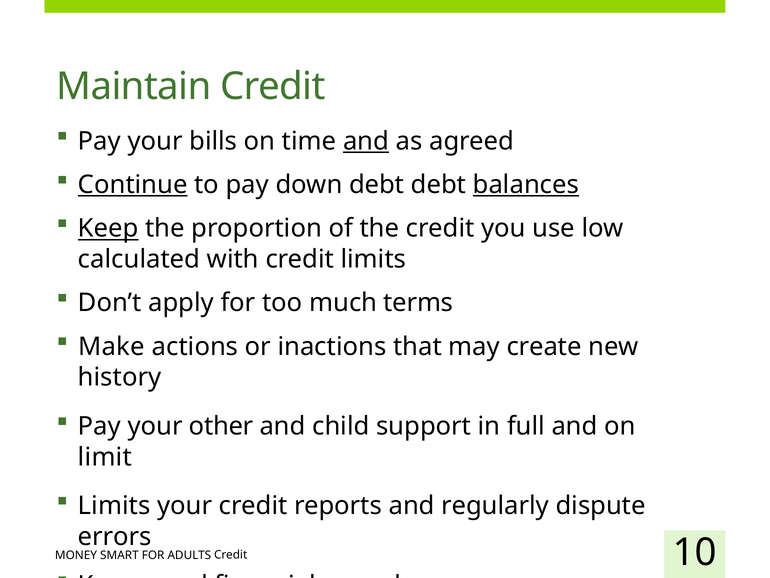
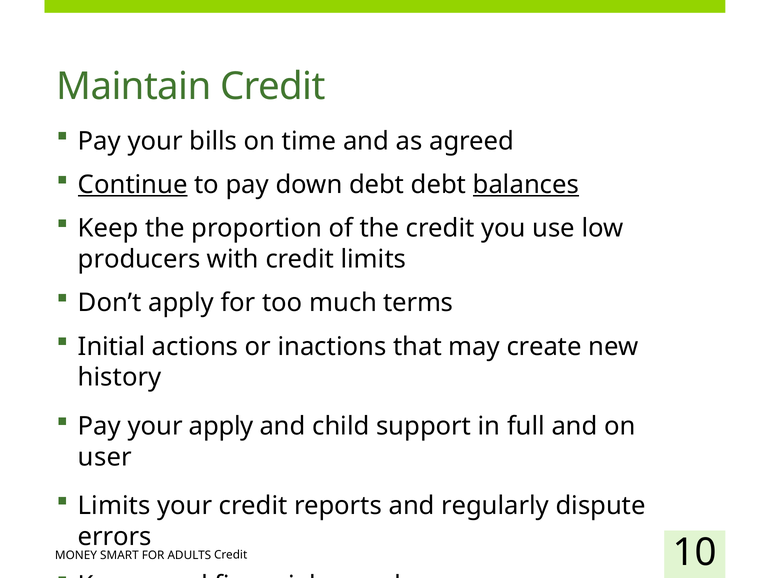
and at (366, 141) underline: present -> none
Keep at (108, 228) underline: present -> none
calculated: calculated -> producers
Make: Make -> Initial
your other: other -> apply
limit: limit -> user
